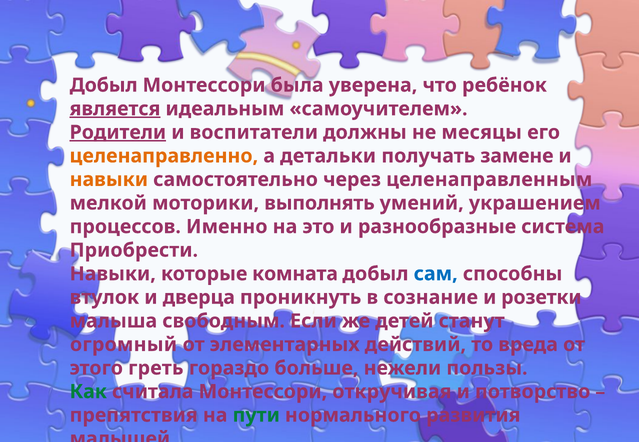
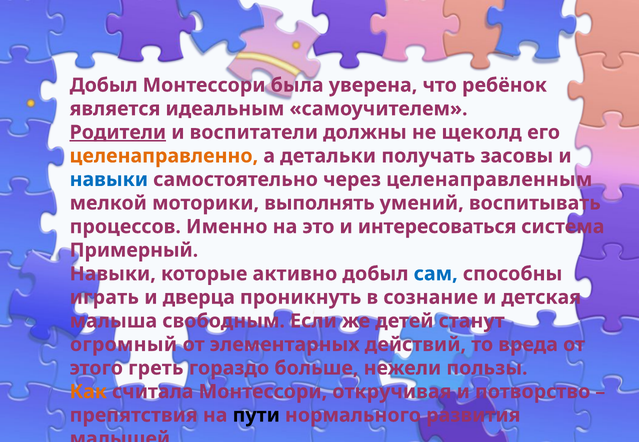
является underline: present -> none
месяцы: месяцы -> щеколд
замене: замене -> засовы
навыки at (109, 180) colour: orange -> blue
украшением: украшением -> воспитывать
разнообразные: разнообразные -> интересоваться
Приобрести: Приобрести -> Примерный
комната: комната -> активно
втулок: втулок -> играть
розетки: розетки -> детская
Как colour: green -> orange
пути colour: green -> black
